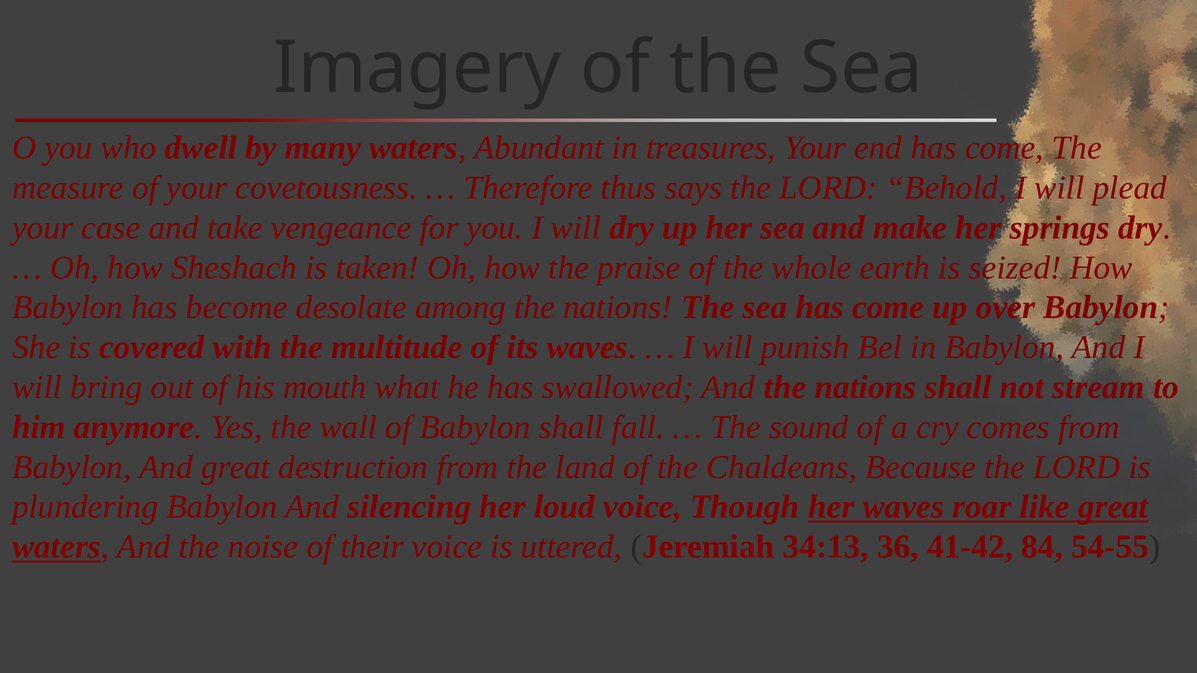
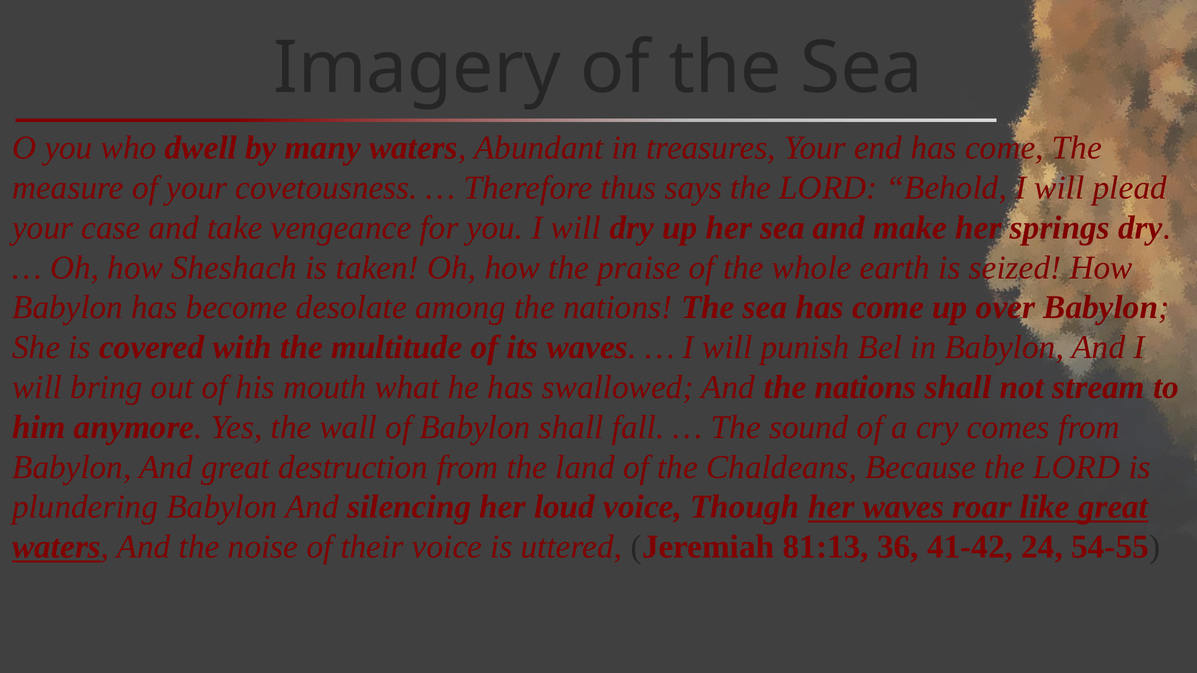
34:13: 34:13 -> 81:13
84: 84 -> 24
